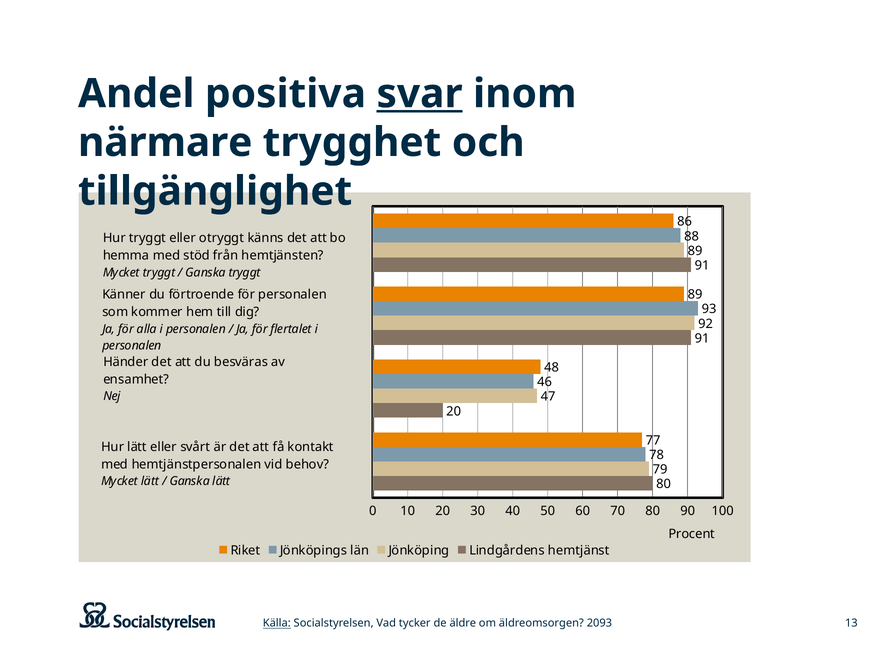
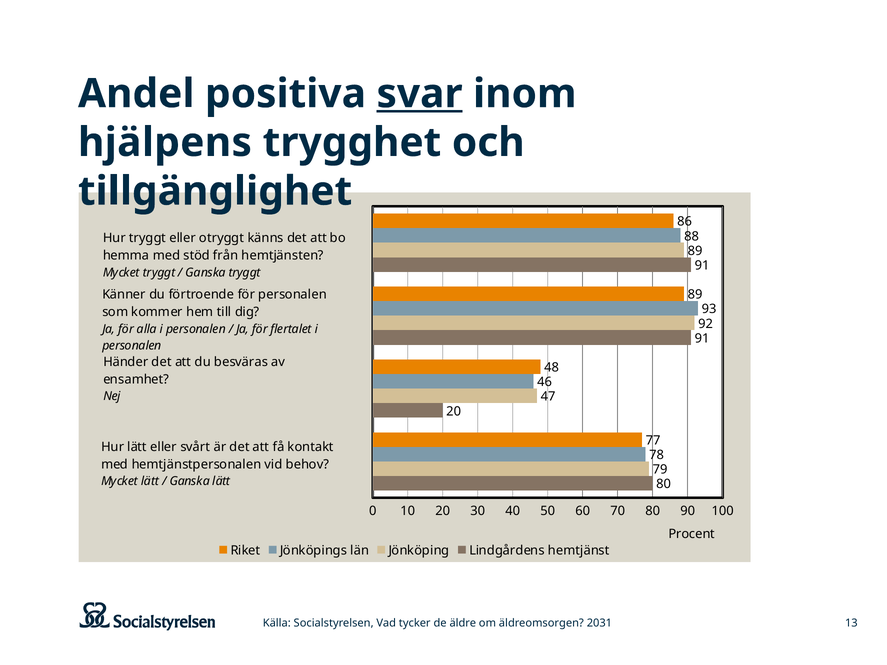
närmare: närmare -> hjälpens
Källa underline: present -> none
2093: 2093 -> 2031
